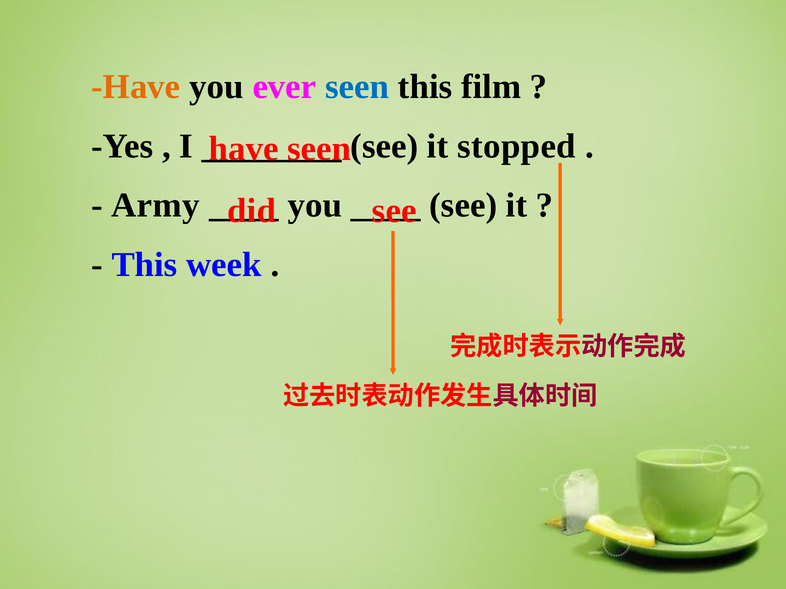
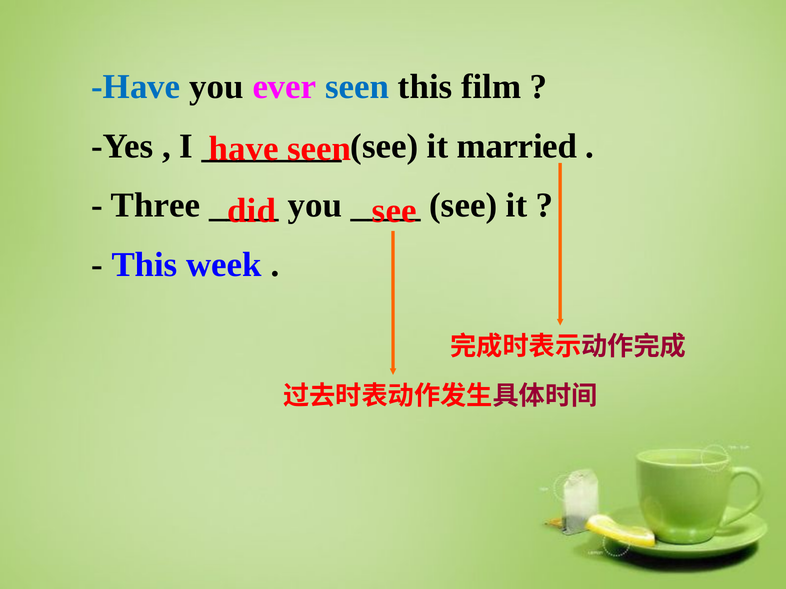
Have at (136, 87) colour: orange -> blue
stopped: stopped -> married
Army: Army -> Three
